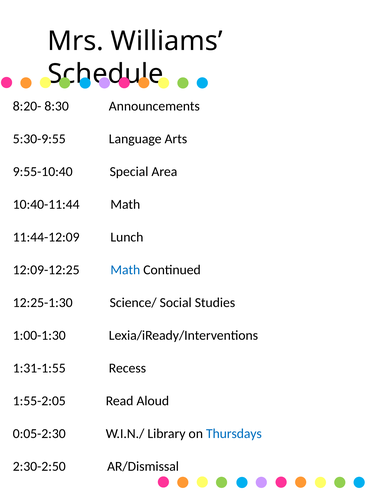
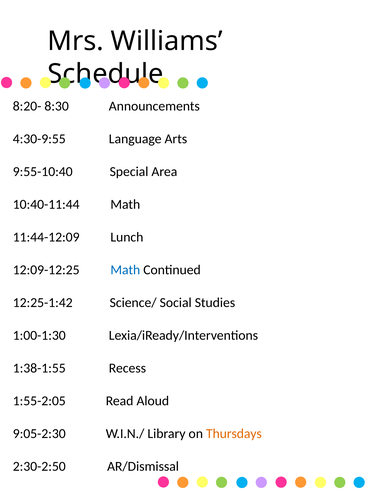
5:30-9:55: 5:30-9:55 -> 4:30-9:55
12:25-1:30: 12:25-1:30 -> 12:25-1:42
1:31-1:55: 1:31-1:55 -> 1:38-1:55
0:05-2:30: 0:05-2:30 -> 9:05-2:30
Thursdays colour: blue -> orange
